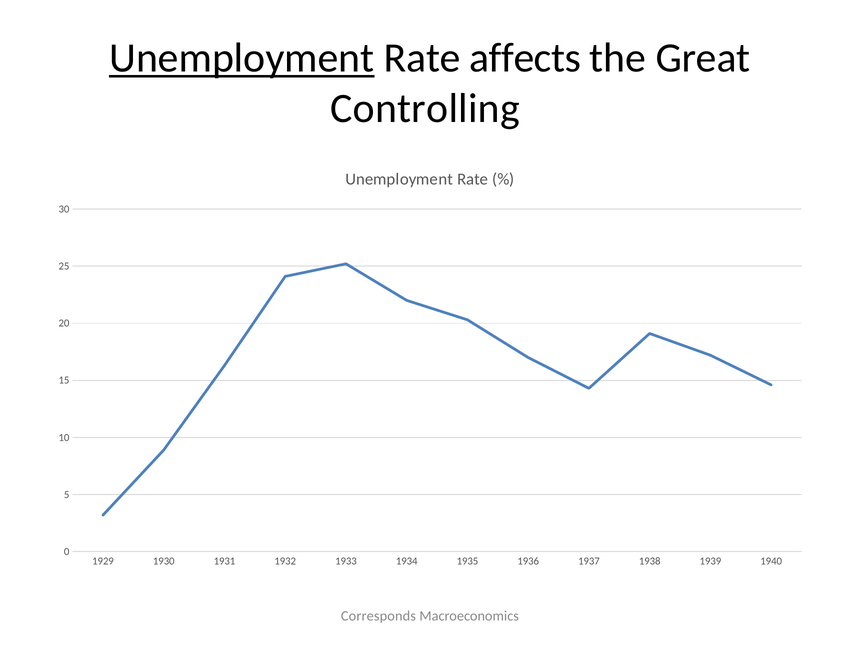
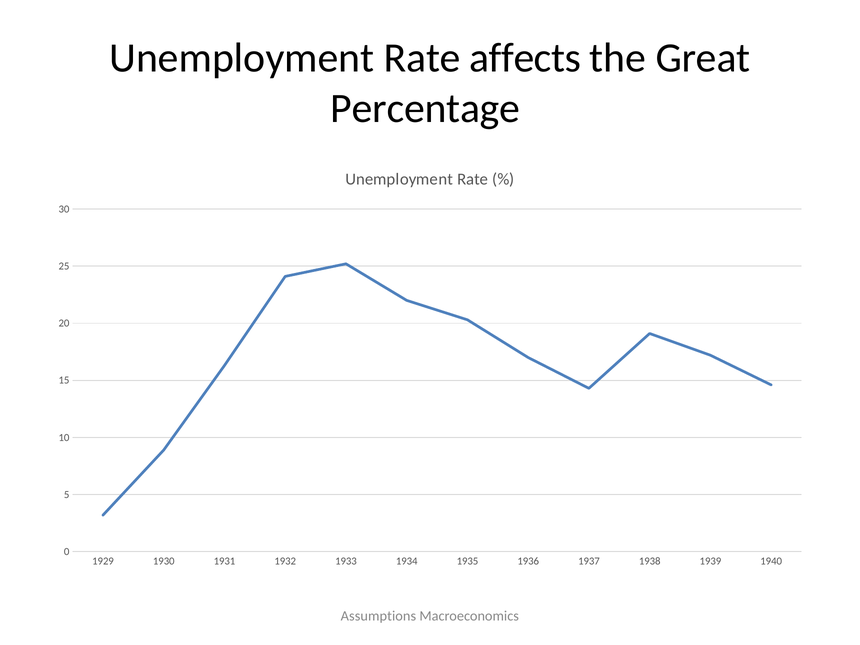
Unemployment at (242, 58) underline: present -> none
Controlling: Controlling -> Percentage
Corresponds: Corresponds -> Assumptions
